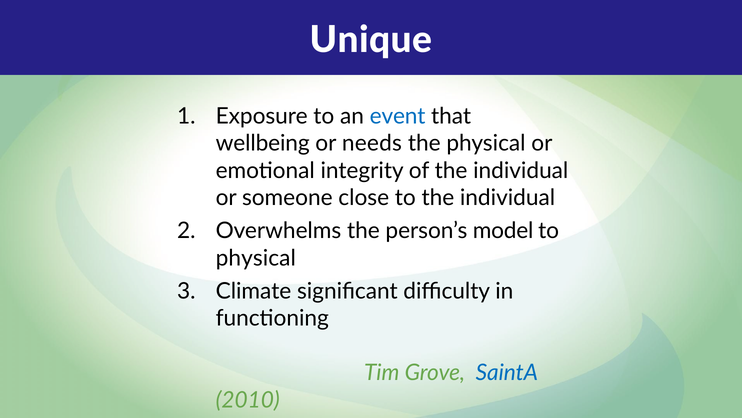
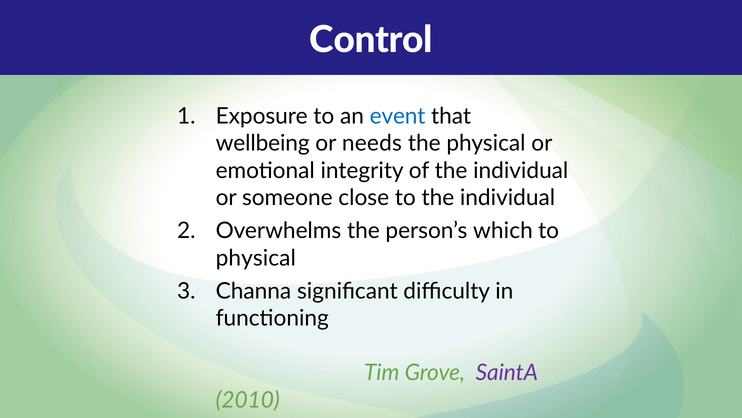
Unique: Unique -> Control
model: model -> which
Climate: Climate -> Channa
SaintA colour: blue -> purple
